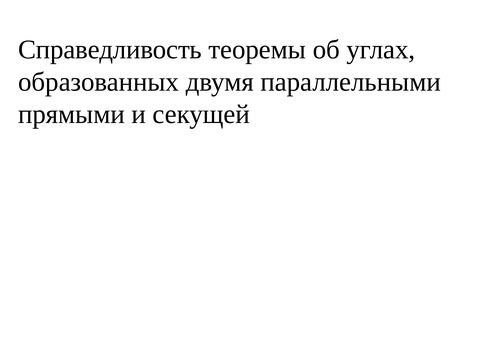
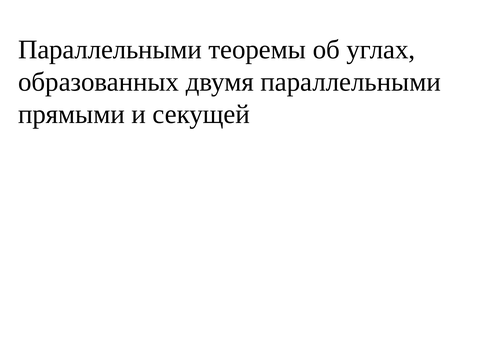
Справедливость at (110, 50): Справедливость -> Параллельными
